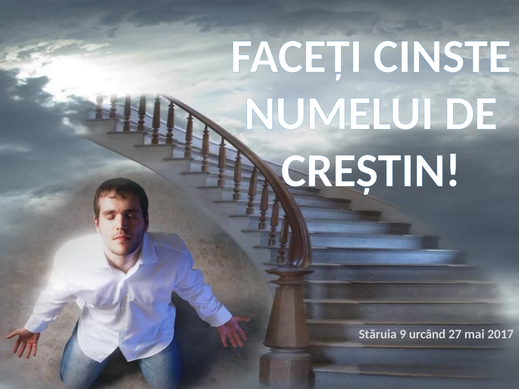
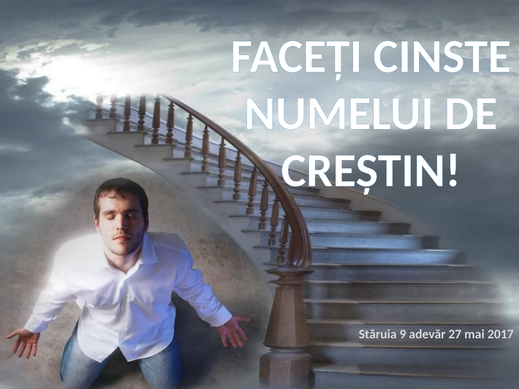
urcând: urcând -> adevăr
